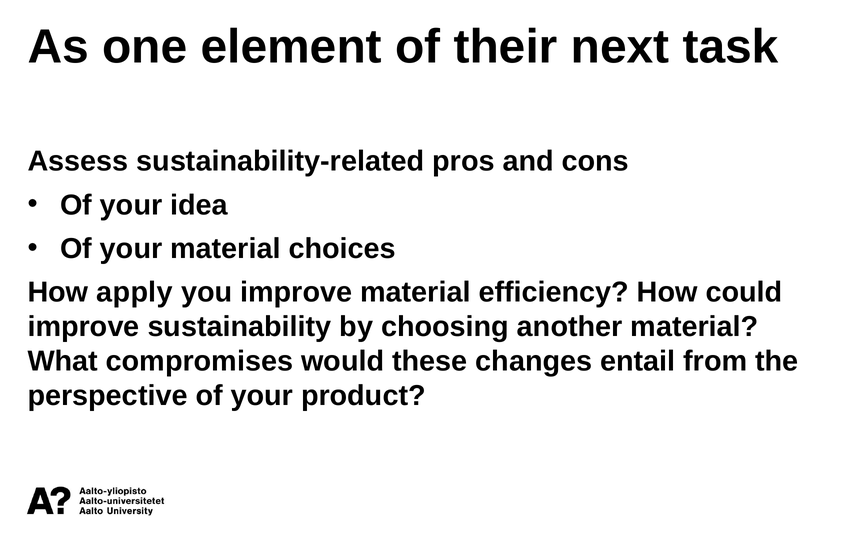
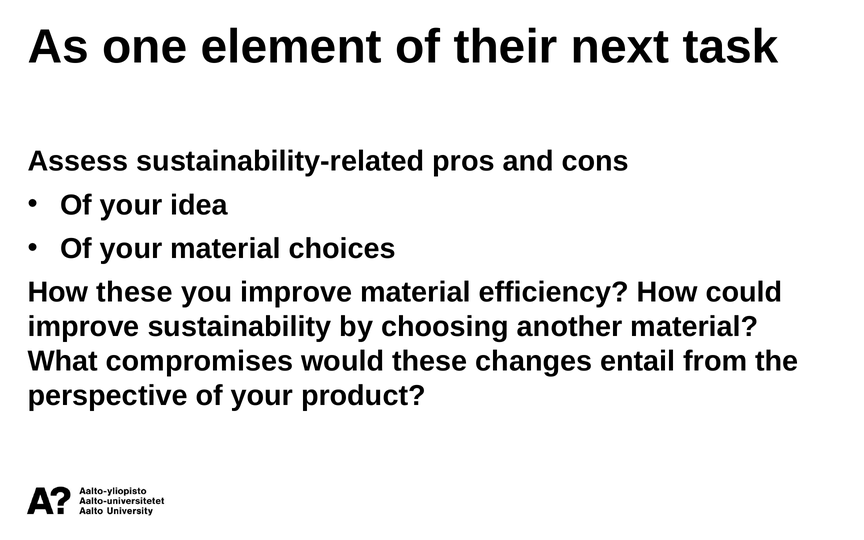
How apply: apply -> these
